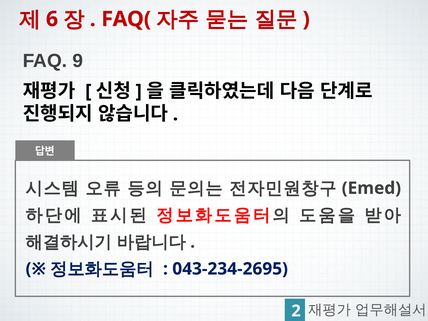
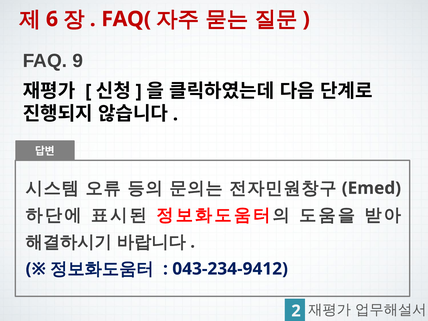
043-234-2695: 043-234-2695 -> 043-234-9412
